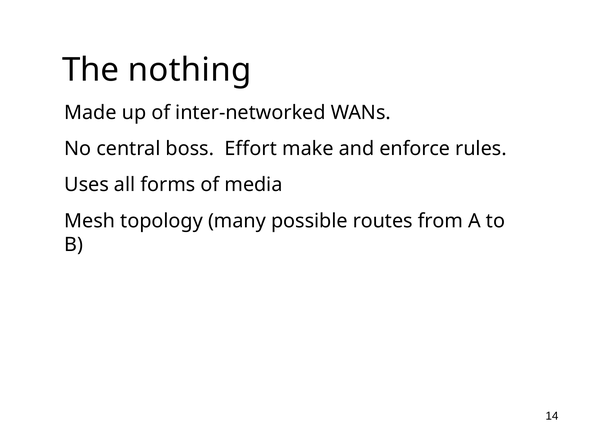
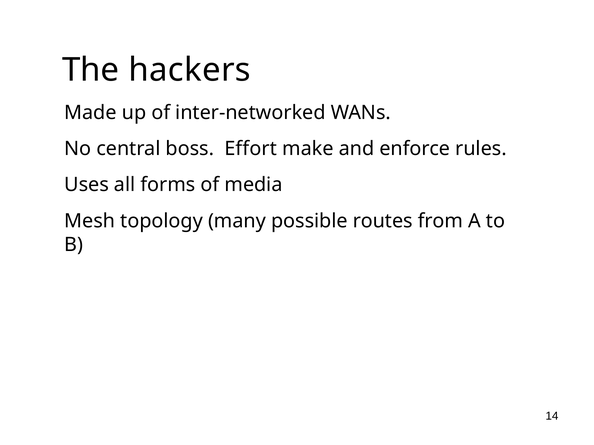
nothing: nothing -> hackers
